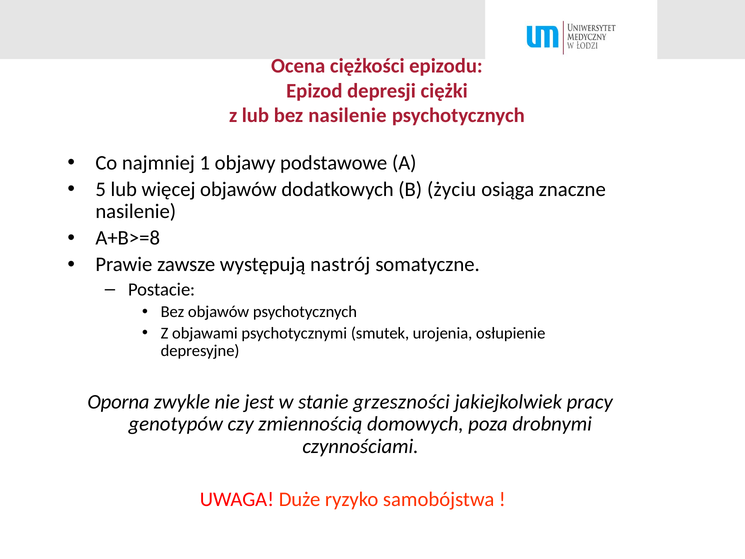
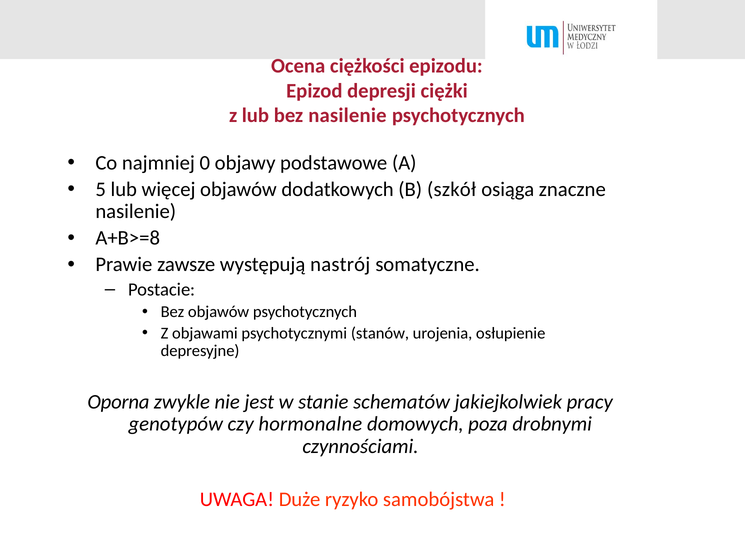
1: 1 -> 0
życiu: życiu -> szkół
smutek: smutek -> stanów
grzeszności: grzeszności -> schematów
zmiennością: zmiennością -> hormonalne
